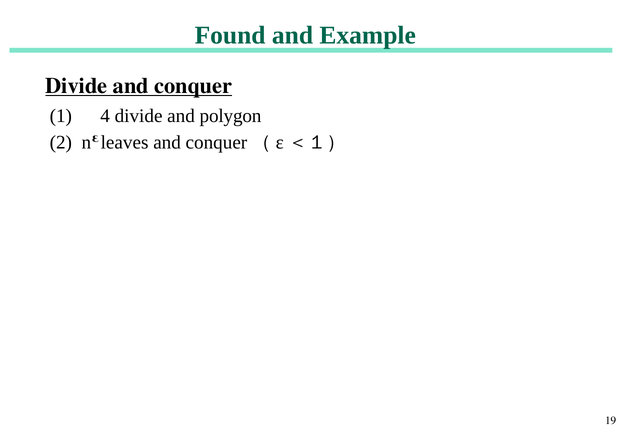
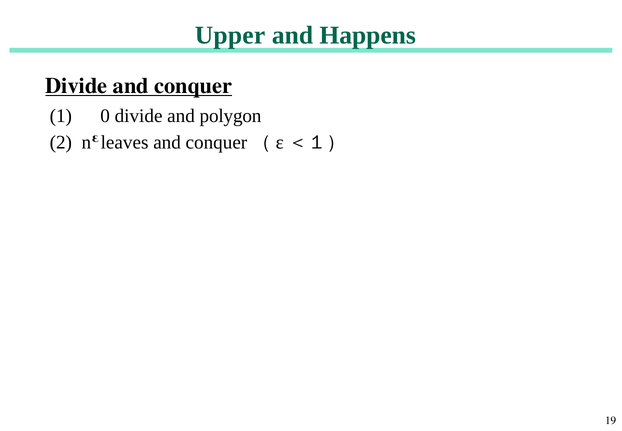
Found: Found -> Upper
Example: Example -> Happens
4: 4 -> 0
